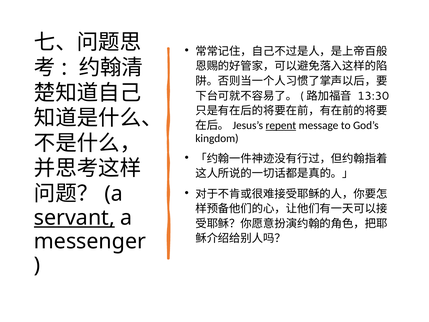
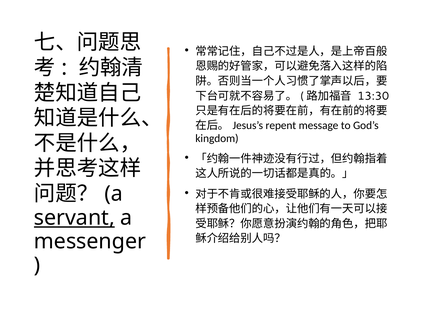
repent underline: present -> none
